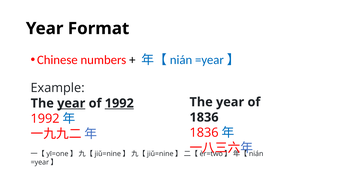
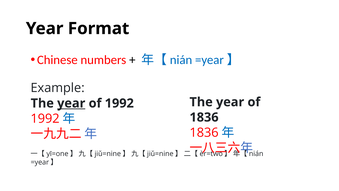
1992 underline: present -> none
